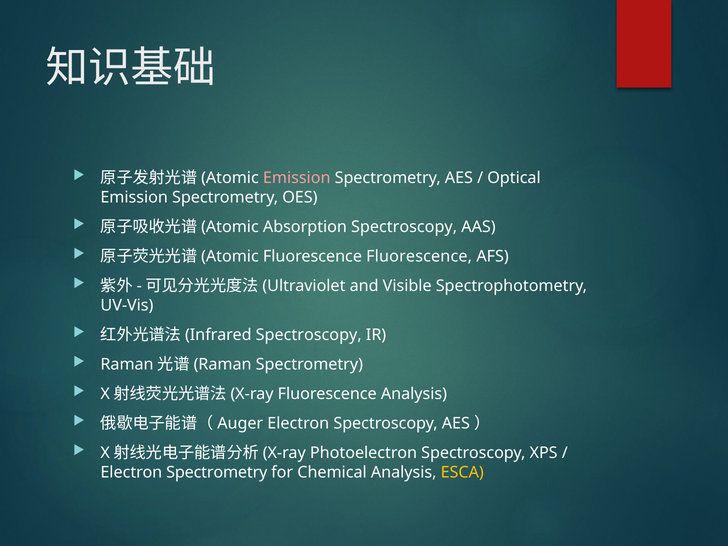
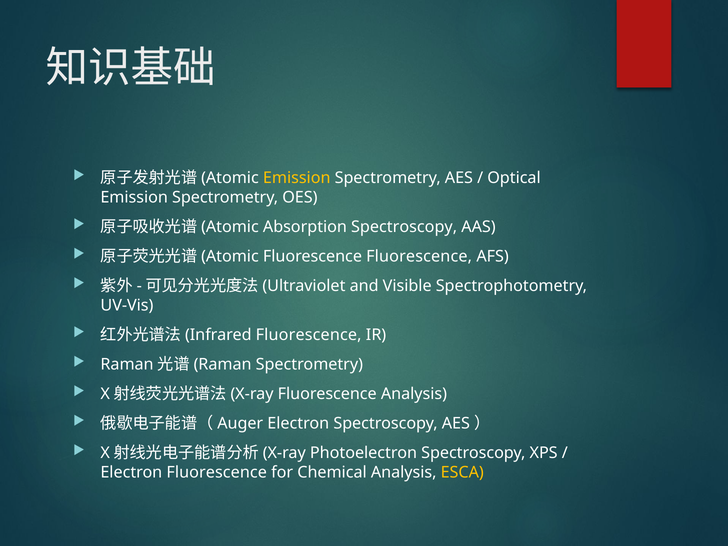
Emission at (297, 178) colour: pink -> yellow
Spectroscopy at (309, 335): Spectroscopy -> Fluorescence
Electron Spectrometry: Spectrometry -> Fluorescence
